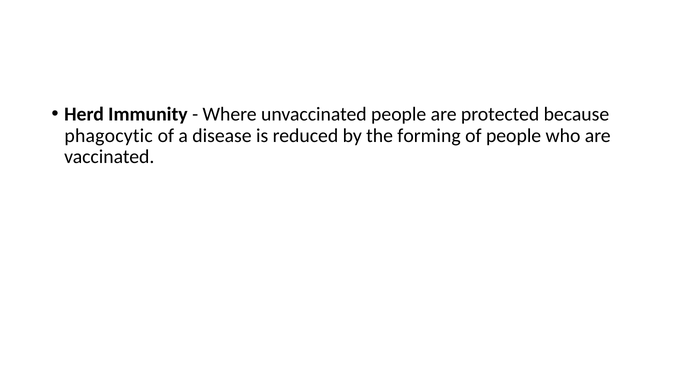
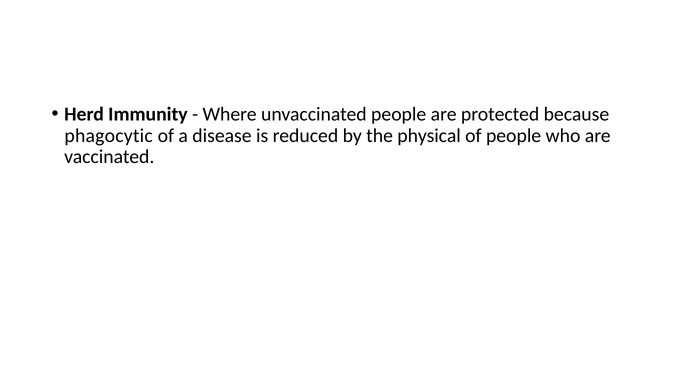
forming: forming -> physical
